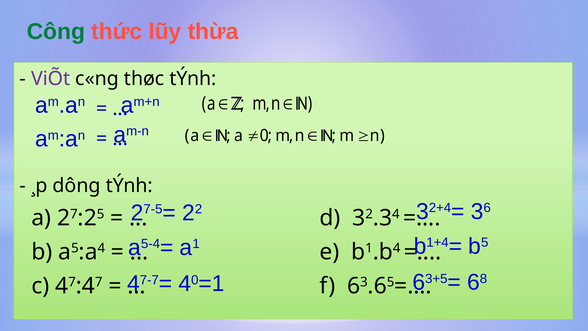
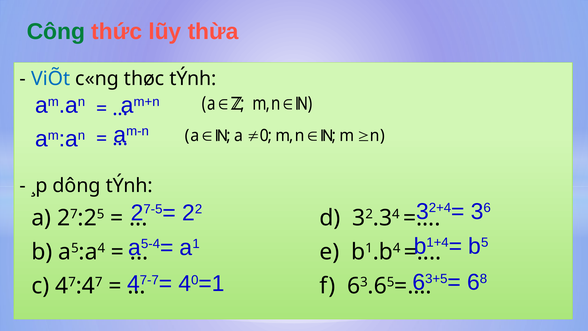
ViÕt colour: purple -> blue
